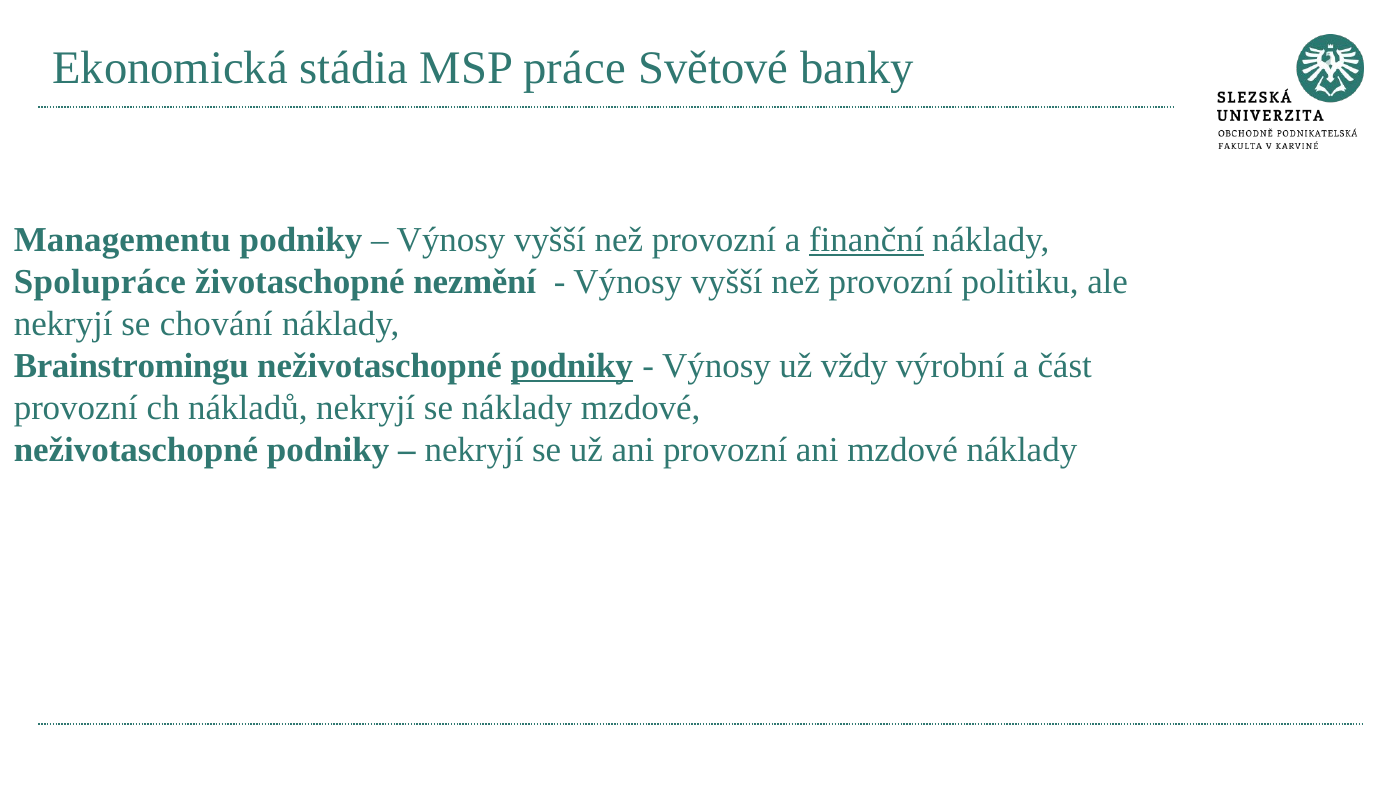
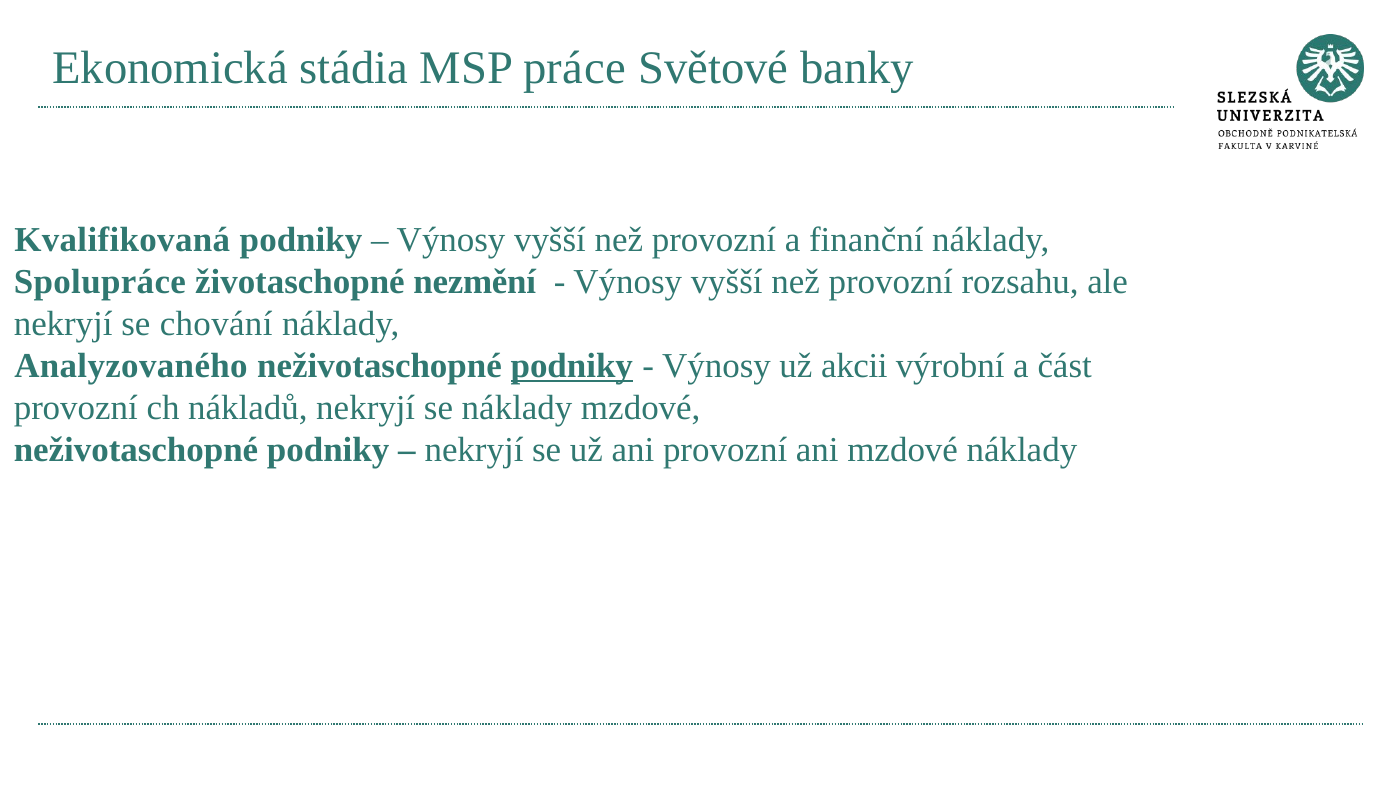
Managementu: Managementu -> Kvalifikovaná
finanční underline: present -> none
politiku: politiku -> rozsahu
Brainstromingu: Brainstromingu -> Analyzovaného
vždy: vždy -> akcii
